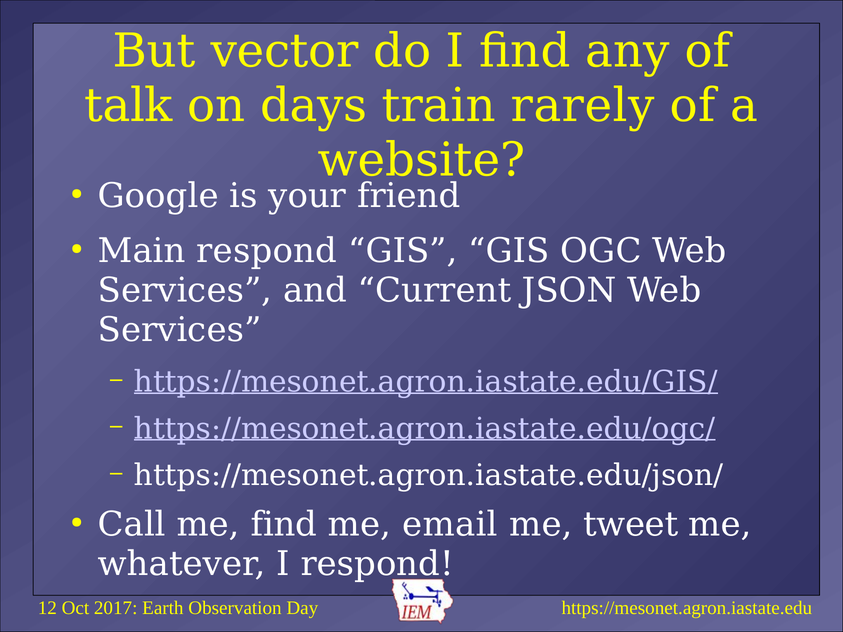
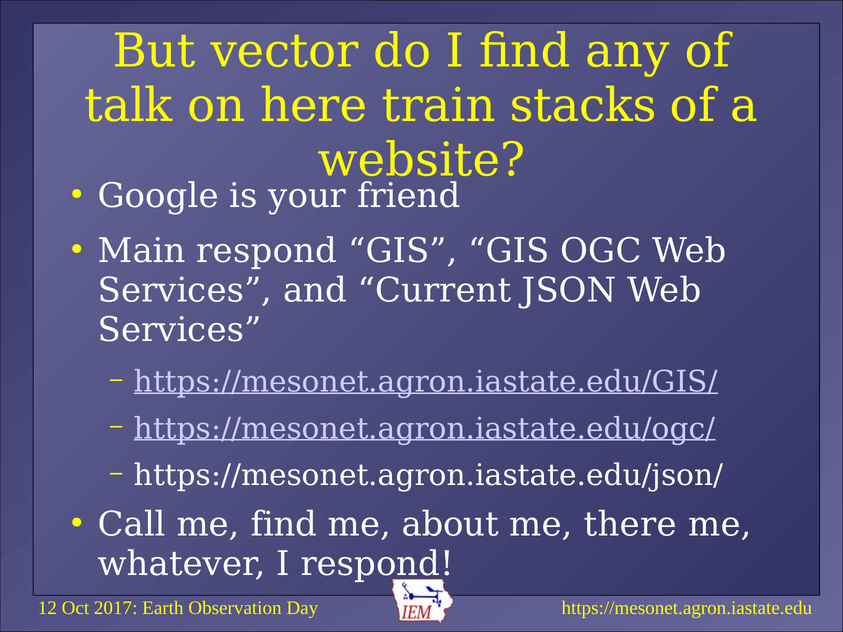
days: days -> here
rarely: rarely -> stacks
email: email -> about
tweet: tweet -> there
